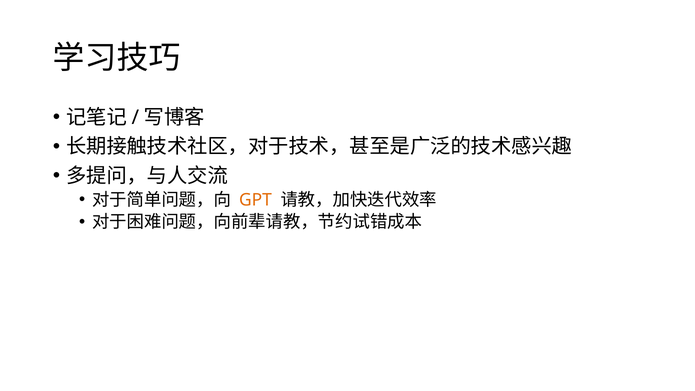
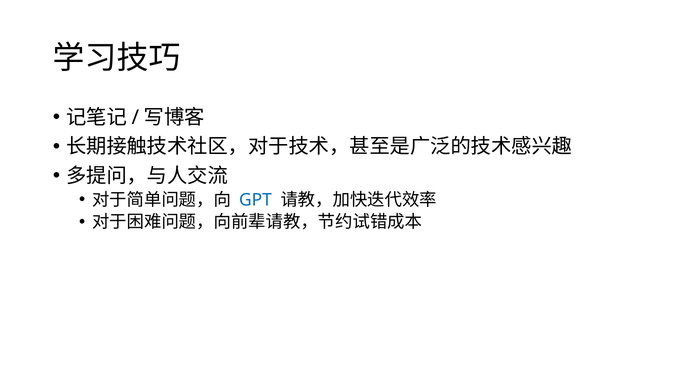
GPT colour: orange -> blue
